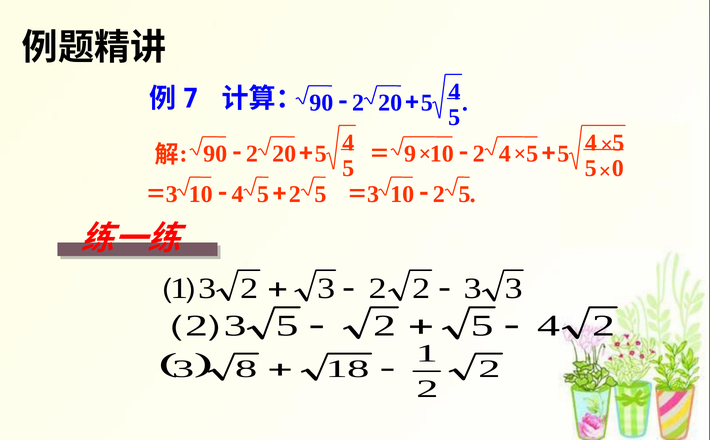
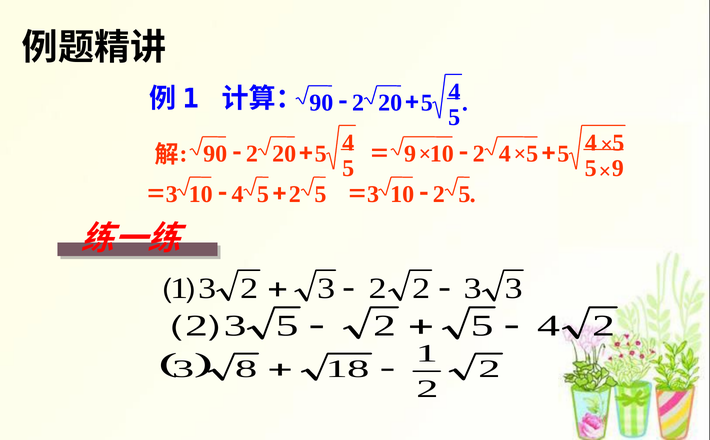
7 at (191, 99): 7 -> 1
0 at (618, 168): 0 -> 9
